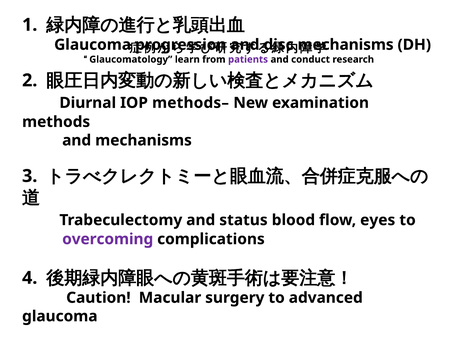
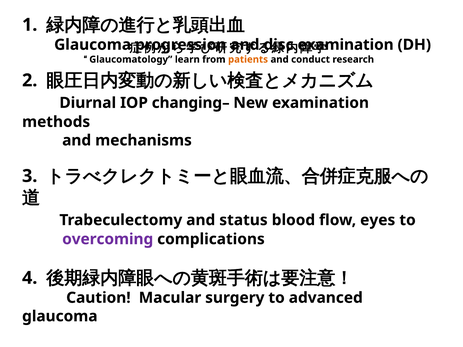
mechanisms at (346, 45): mechanisms -> examination
patients colour: purple -> orange
methods–: methods– -> changing–
